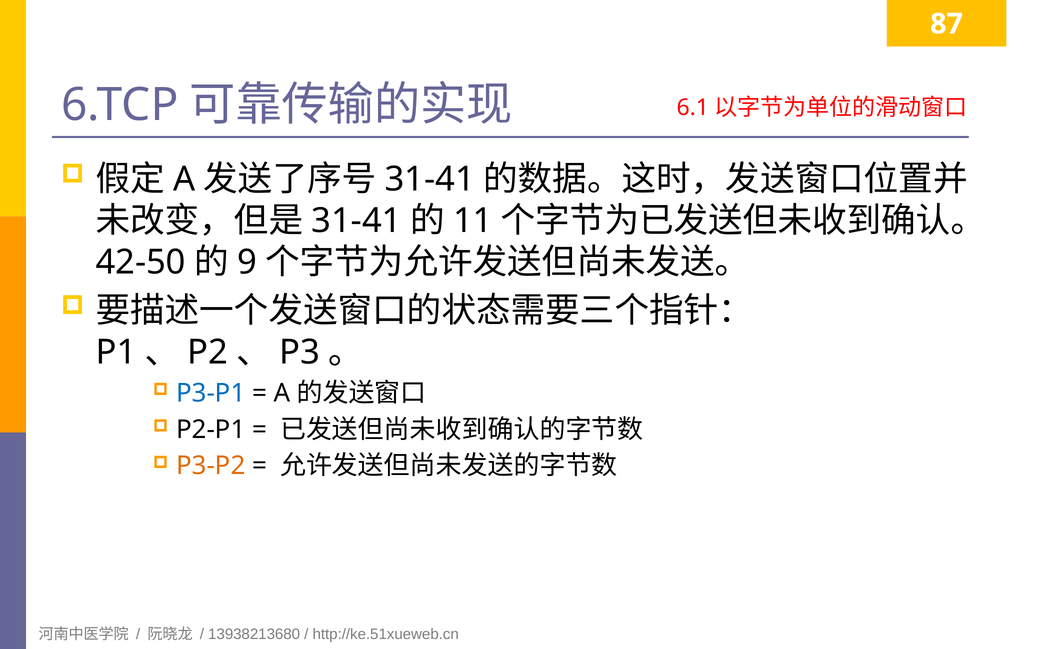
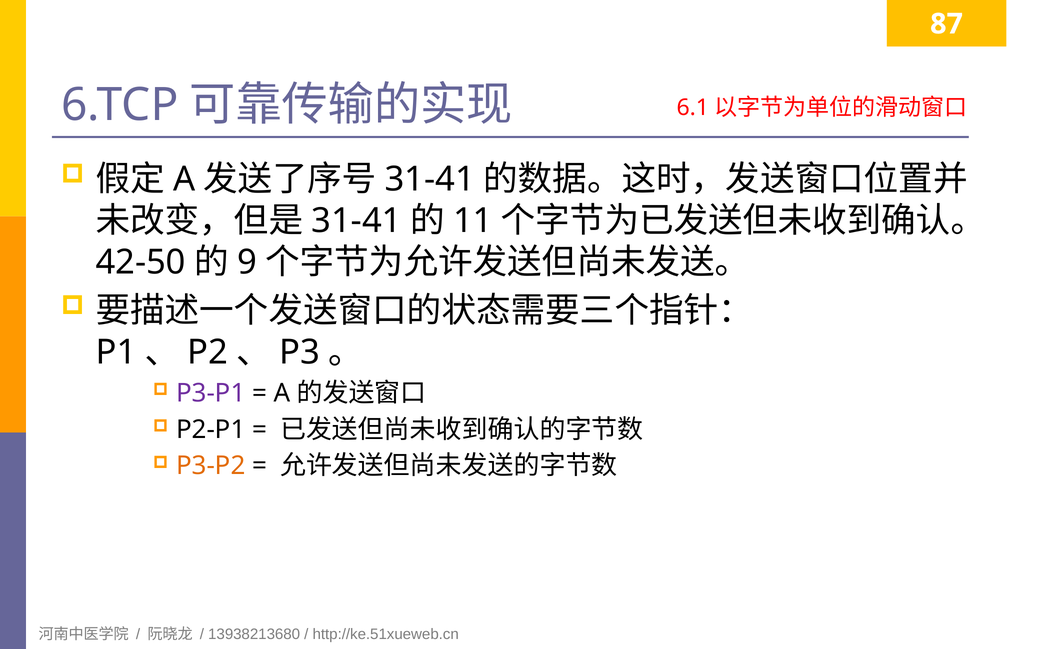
P3-P1 colour: blue -> purple
